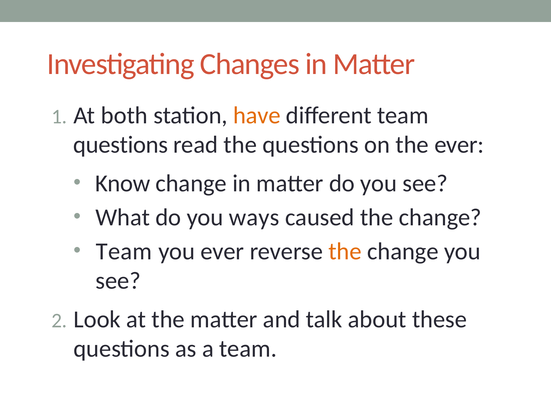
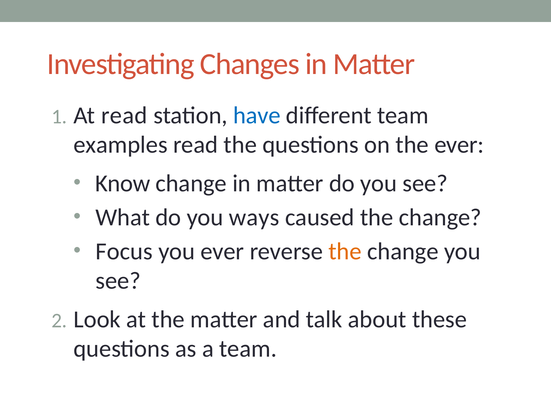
At both: both -> read
have colour: orange -> blue
questions at (121, 145): questions -> examples
Team at (124, 252): Team -> Focus
